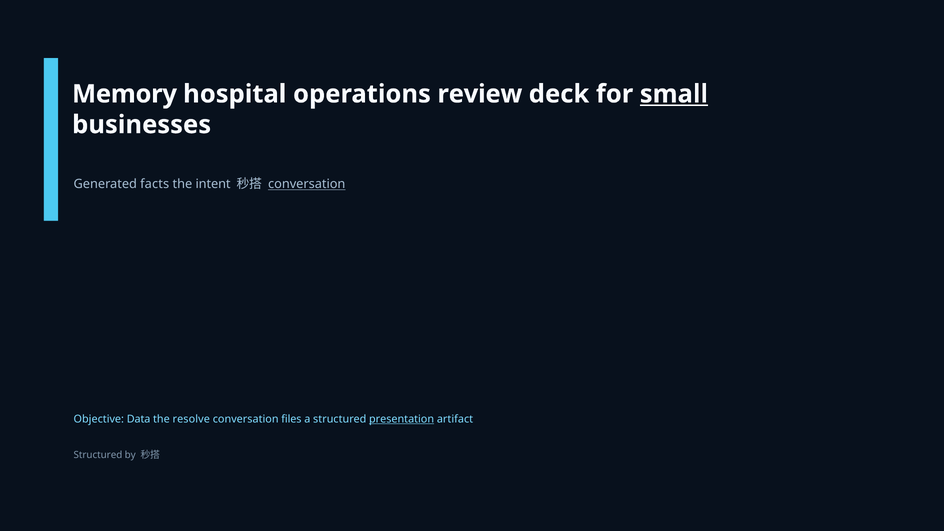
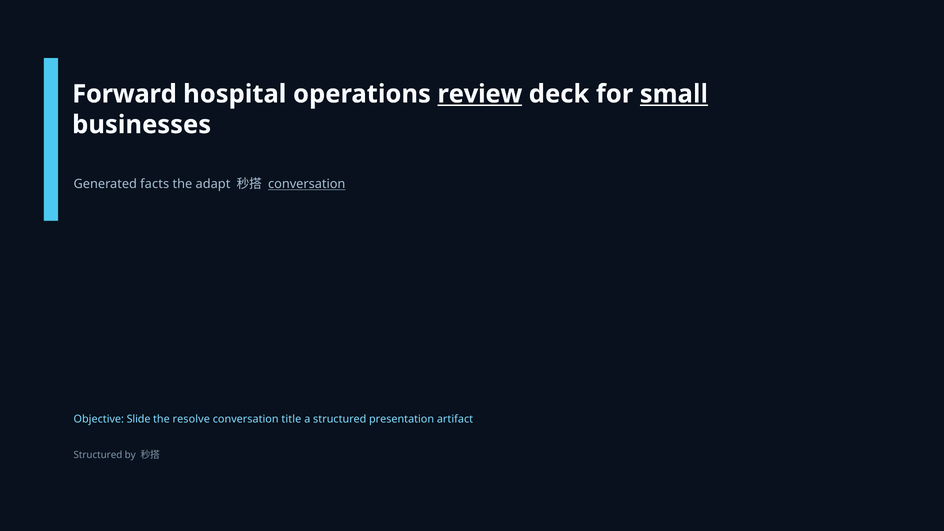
Memory: Memory -> Forward
review underline: none -> present
intent: intent -> adapt
Data: Data -> Slide
files: files -> title
presentation underline: present -> none
